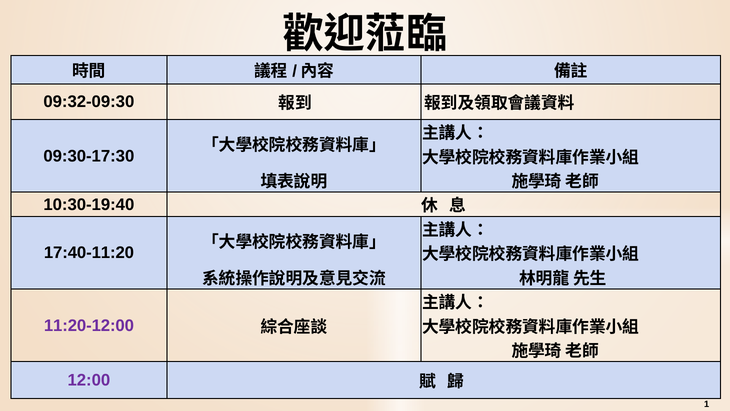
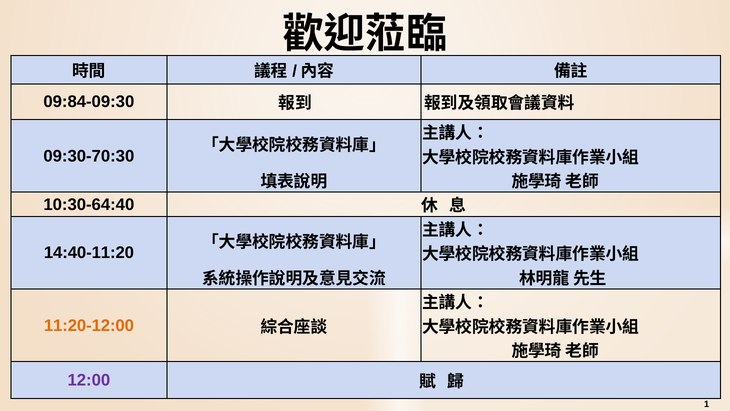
09:32-09:30: 09:32-09:30 -> 09:84-09:30
09:30-17:30: 09:30-17:30 -> 09:30-70:30
10:30-19:40: 10:30-19:40 -> 10:30-64:40
17:40-11:20: 17:40-11:20 -> 14:40-11:20
11:20-12:00 colour: purple -> orange
